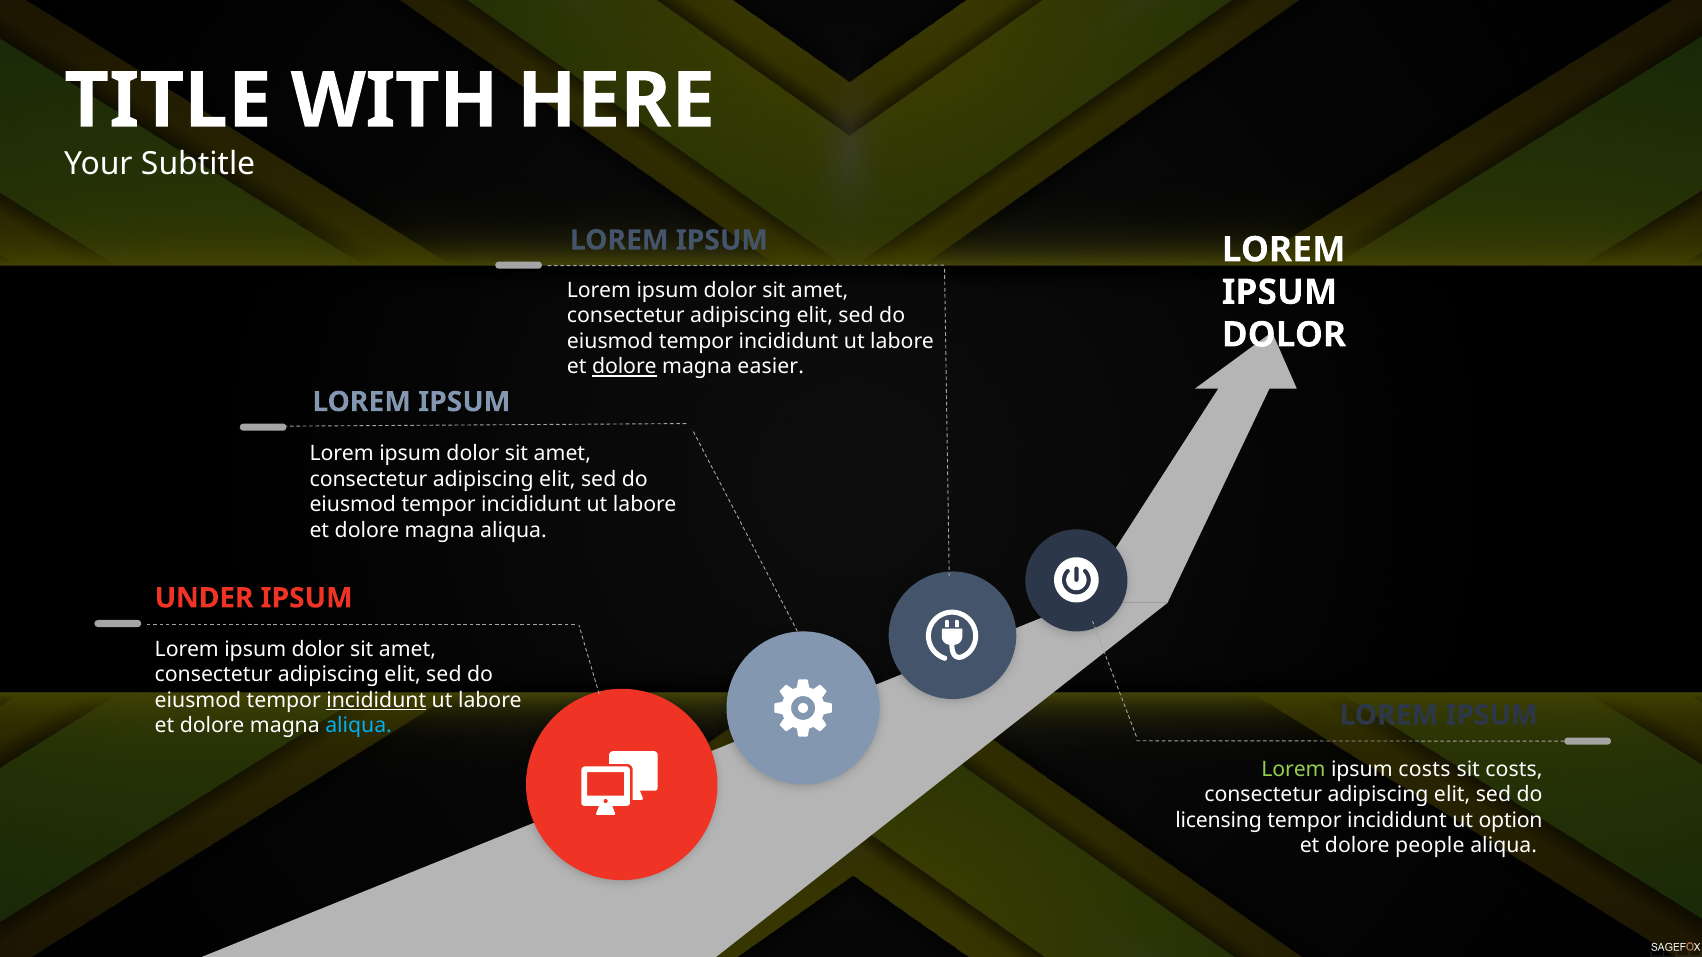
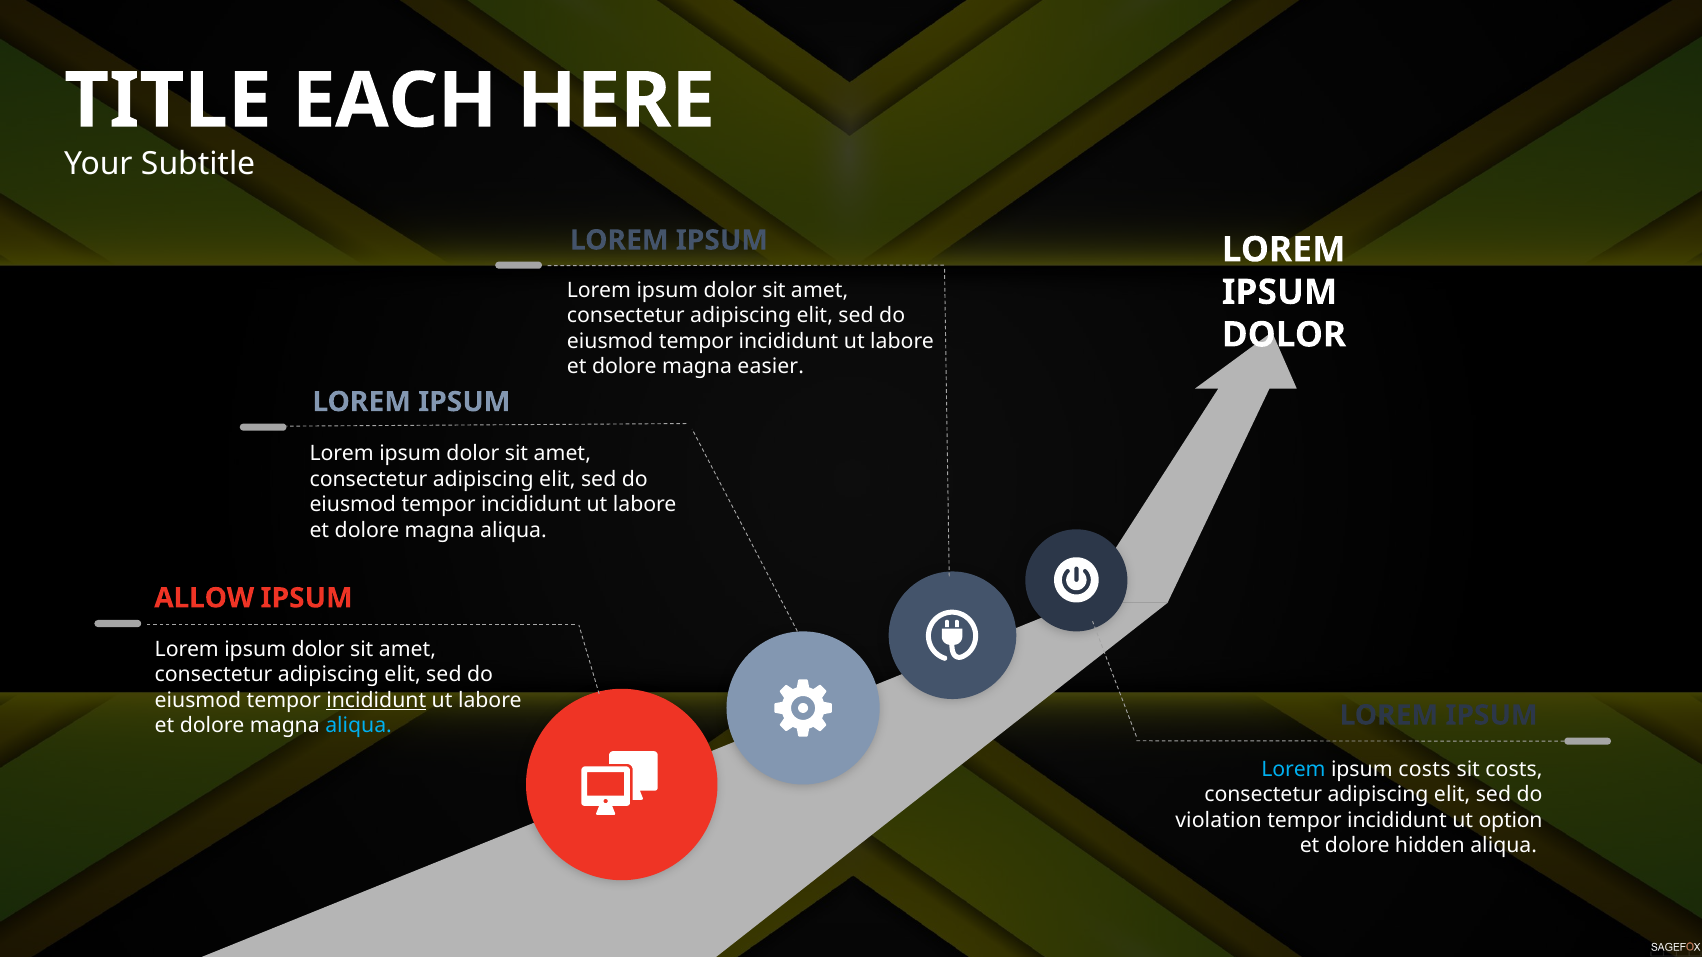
WITH: WITH -> EACH
dolore at (624, 367) underline: present -> none
UNDER: UNDER -> ALLOW
Lorem at (1293, 769) colour: light green -> light blue
licensing: licensing -> violation
people: people -> hidden
